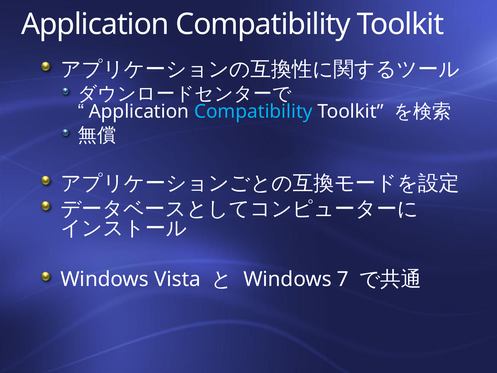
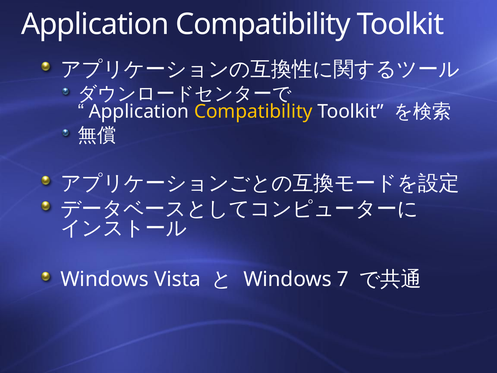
Compatibility at (253, 112) colour: light blue -> yellow
